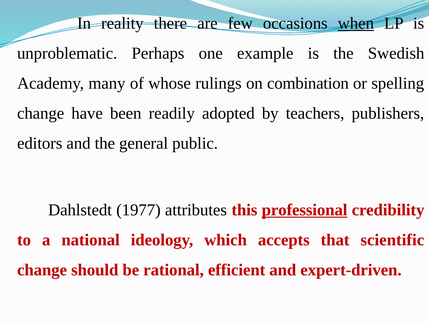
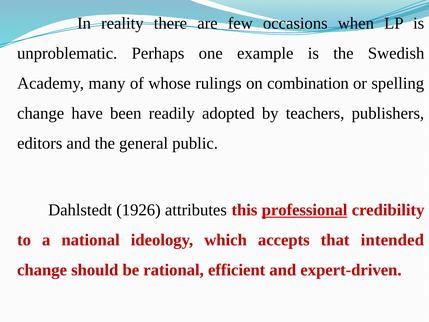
when underline: present -> none
1977: 1977 -> 1926
scientific: scientific -> intended
